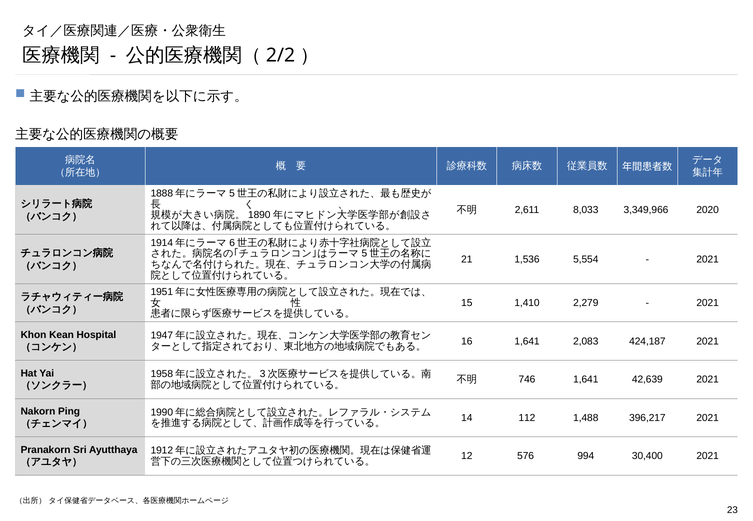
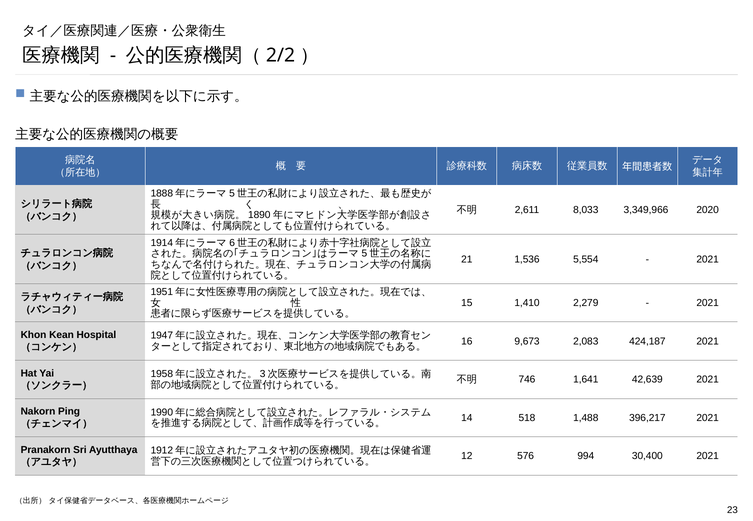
16 1,641: 1,641 -> 9,673
112: 112 -> 518
